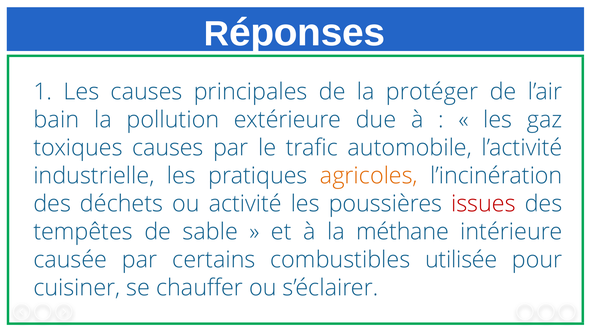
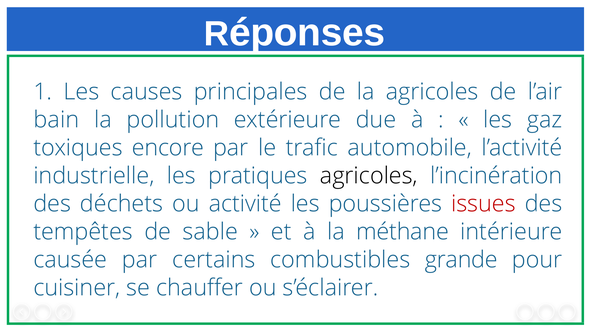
la protéger: protéger -> agricoles
toxiques causes: causes -> encore
agricoles at (369, 176) colour: orange -> black
utilisée: utilisée -> grande
